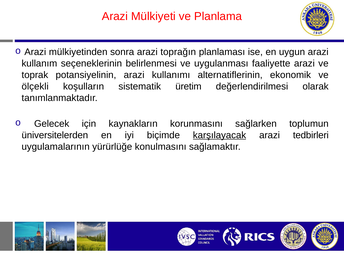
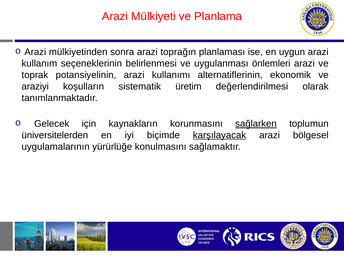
faaliyette: faaliyette -> önlemleri
ölçekli: ölçekli -> araziyi
sağlarken underline: none -> present
tedbirleri: tedbirleri -> bölgesel
